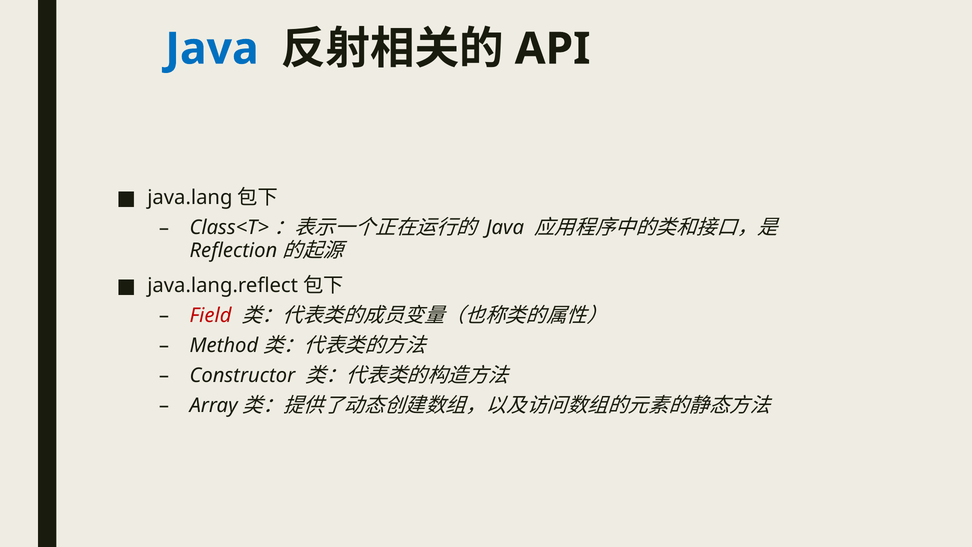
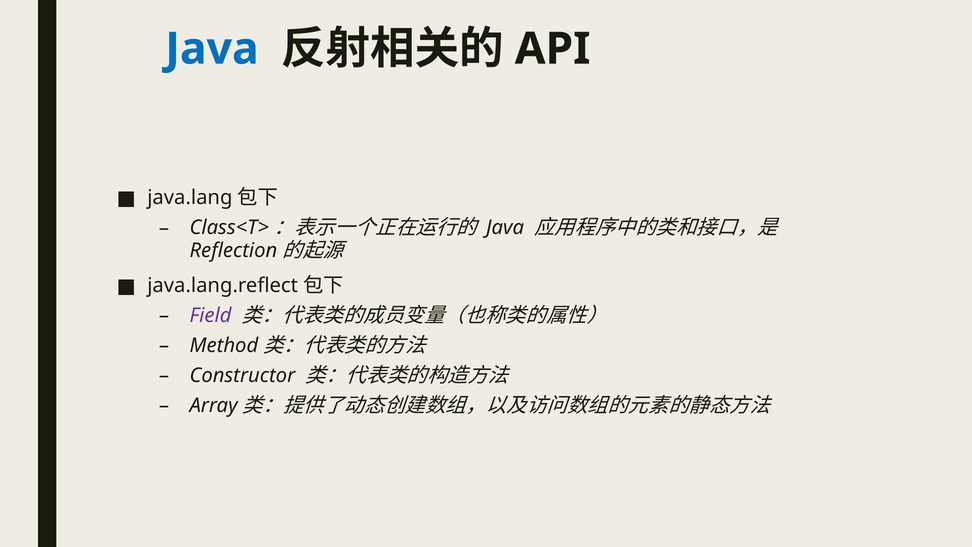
Field colour: red -> purple
